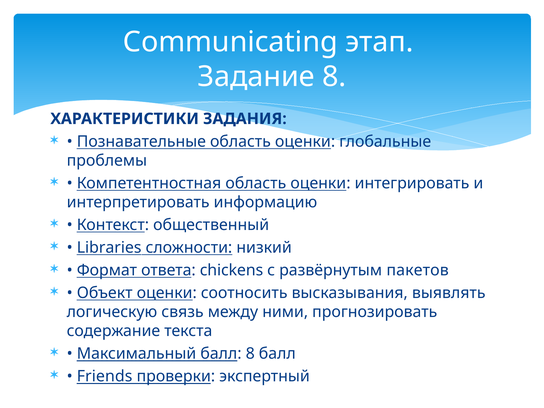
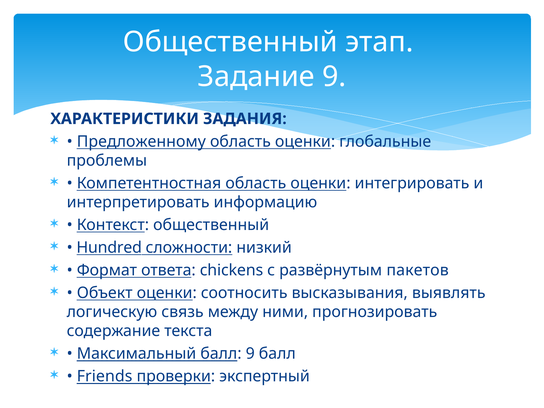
Communicating at (230, 42): Communicating -> Общественный
Задание 8: 8 -> 9
Познавательные: Познавательные -> Предложенному
Libraries: Libraries -> Hundred
балл 8: 8 -> 9
